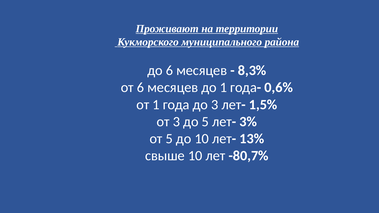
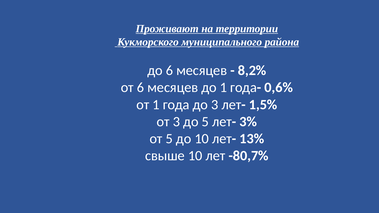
8,3%: 8,3% -> 8,2%
